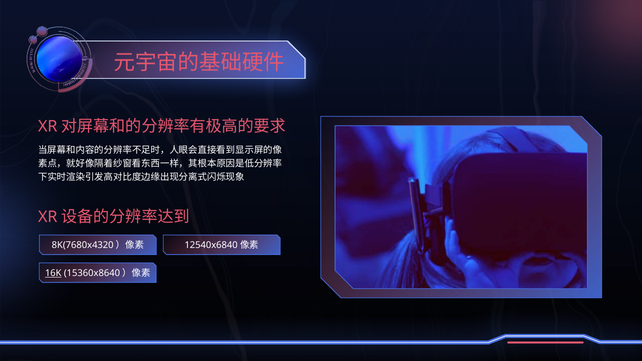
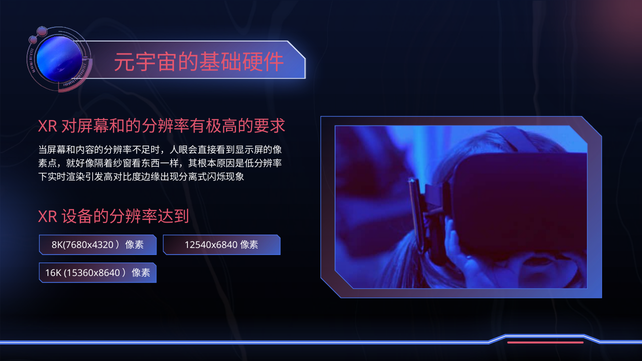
16K underline: present -> none
